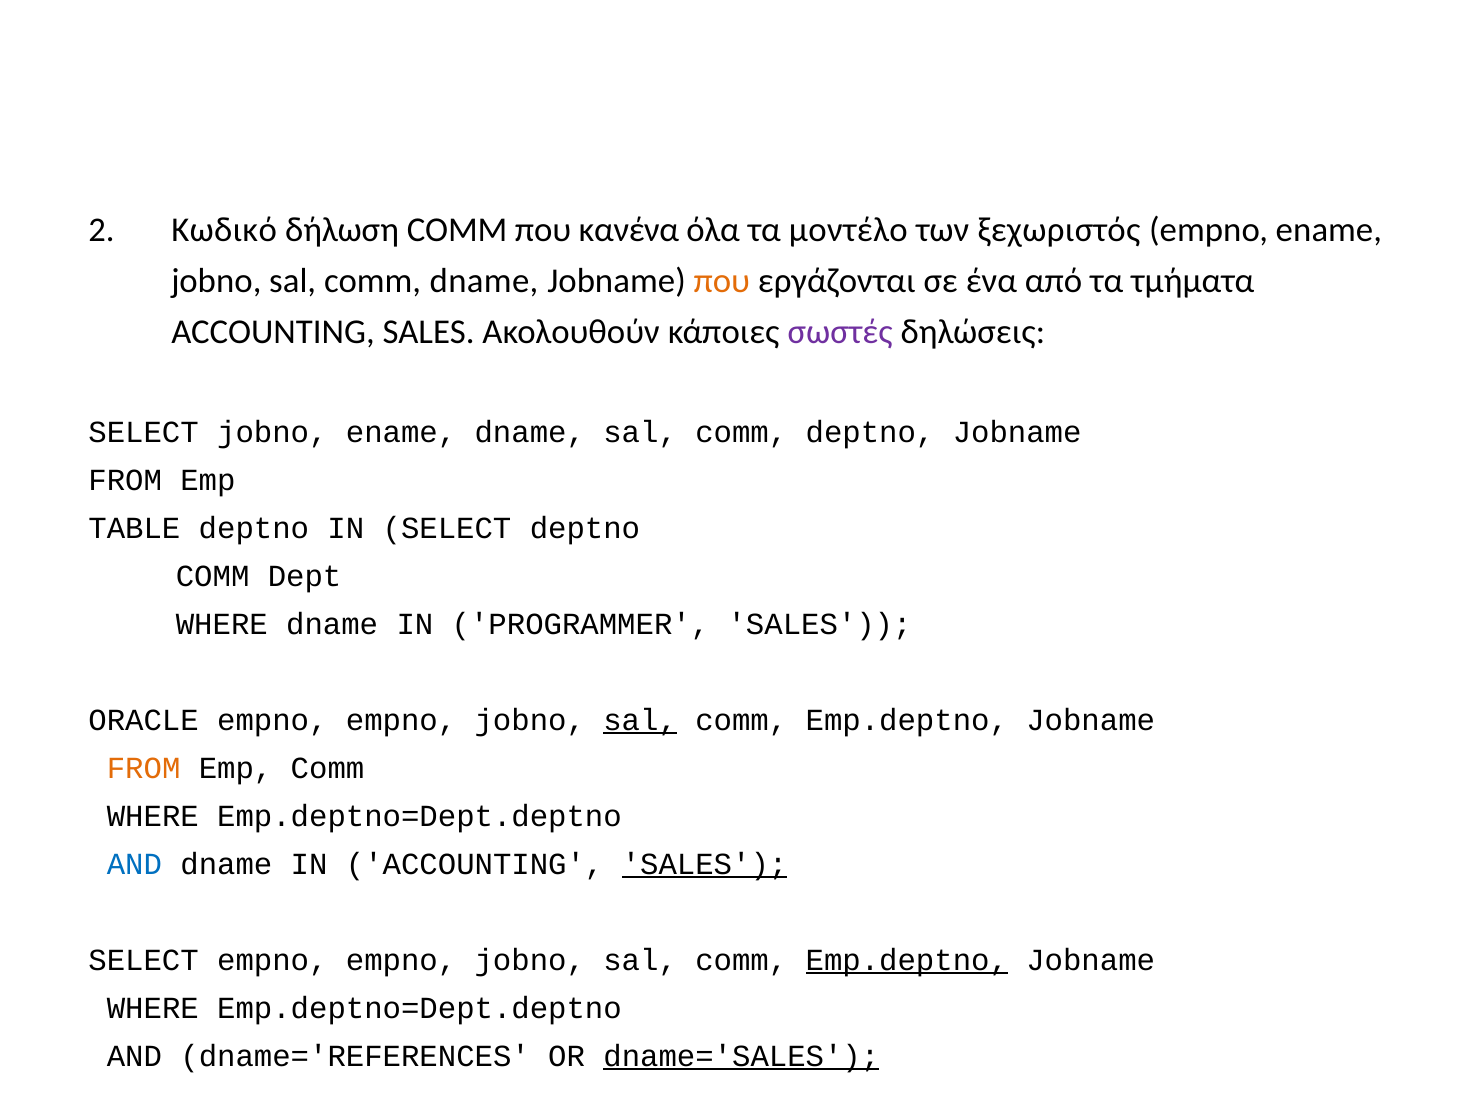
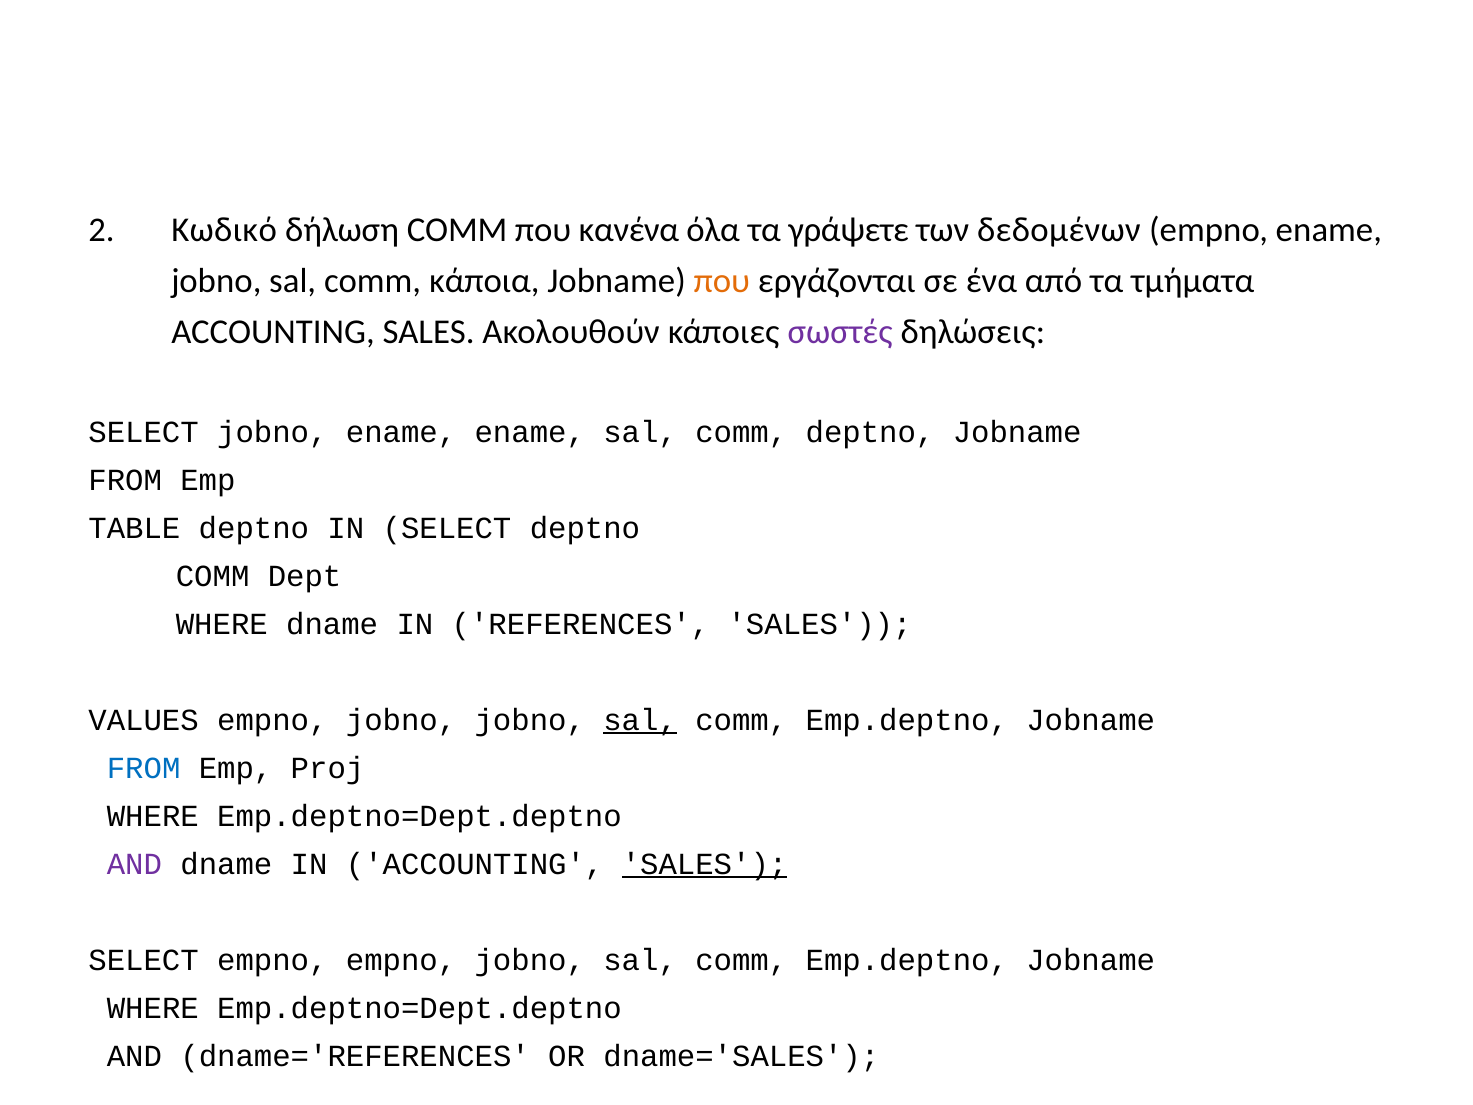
μοντέλο: μοντέλο -> γράψετε
ξεχωριστός: ξεχωριστός -> δεδομένων
comm dname: dname -> κάποια
ename dname: dname -> ename
PROGRAMMER: PROGRAMMER -> REFERENCES
ORACLE: ORACLE -> VALUES
empno at (401, 720): empno -> jobno
FROM at (144, 768) colour: orange -> blue
Emp Comm: Comm -> Proj
AND at (134, 864) colour: blue -> purple
Emp.deptno at (907, 960) underline: present -> none
dname='SALES underline: present -> none
